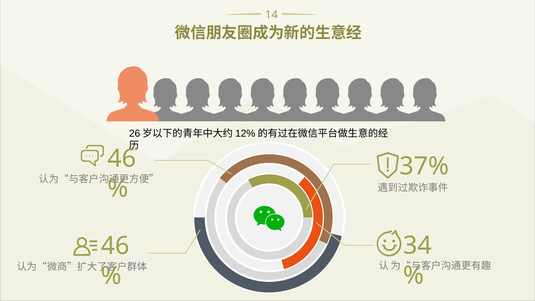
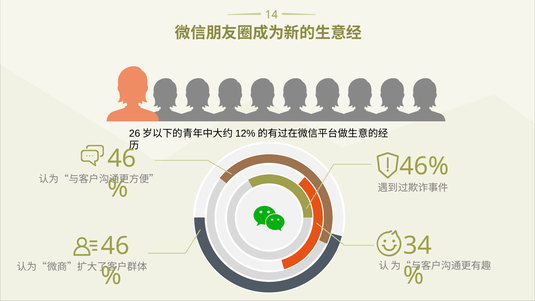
37%: 37% -> 46%
